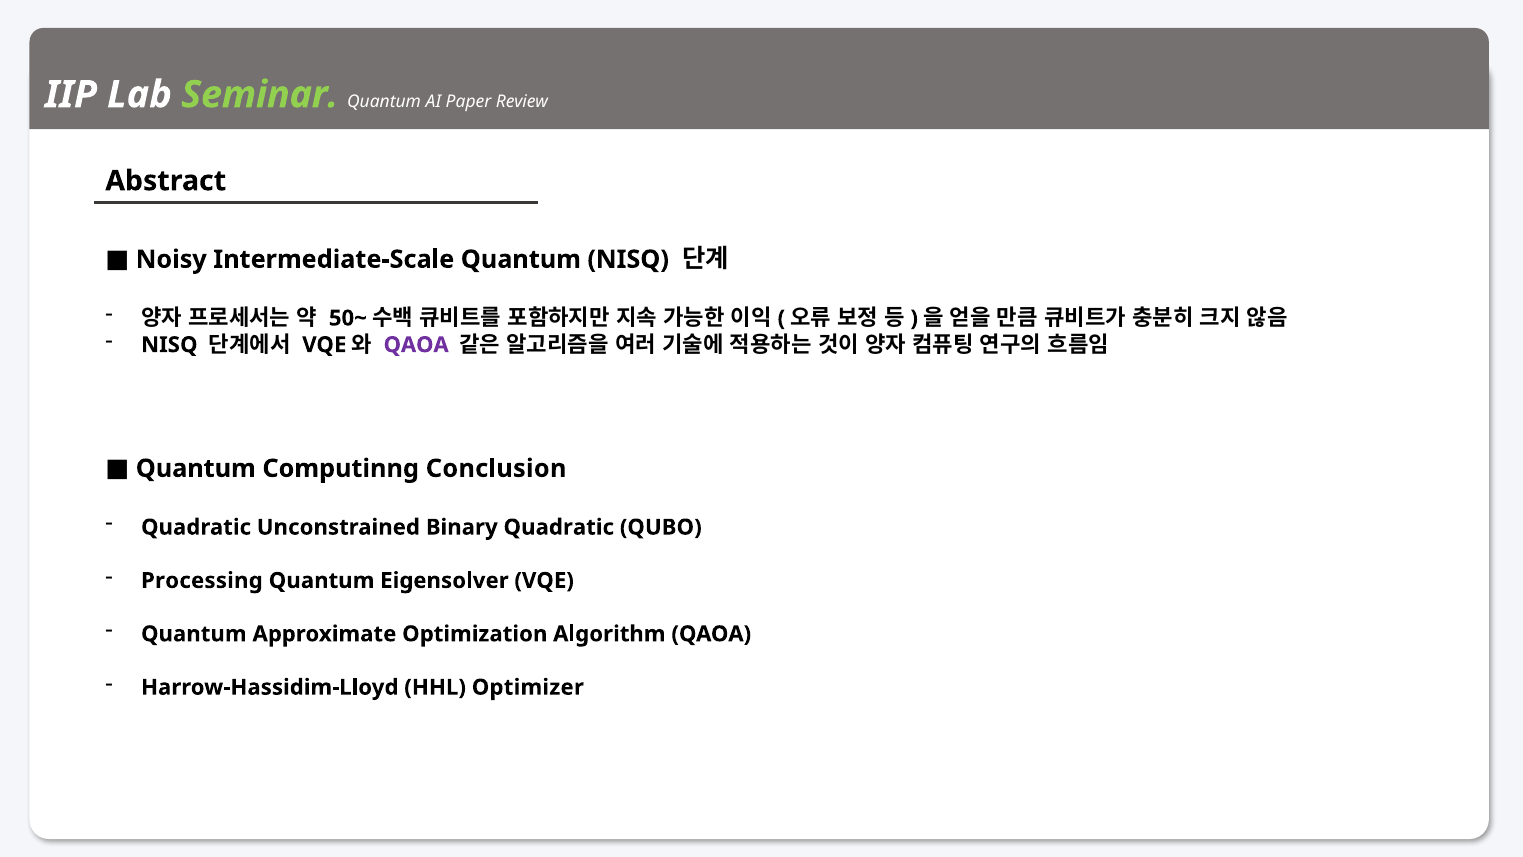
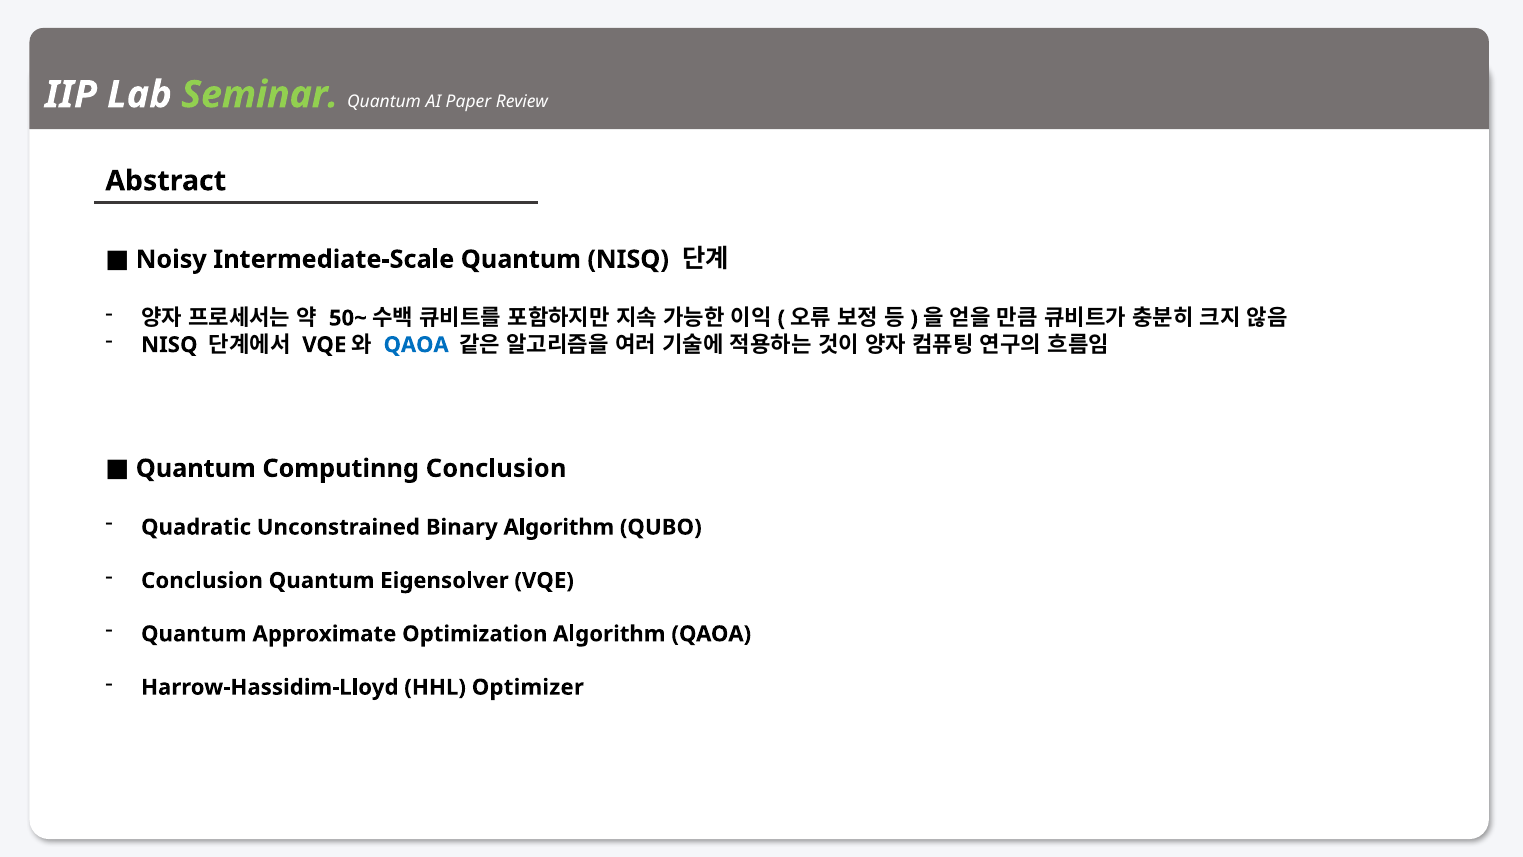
QAOA at (416, 345) colour: purple -> blue
Binary Quadratic: Quadratic -> Algorithm
Processing at (202, 580): Processing -> Conclusion
